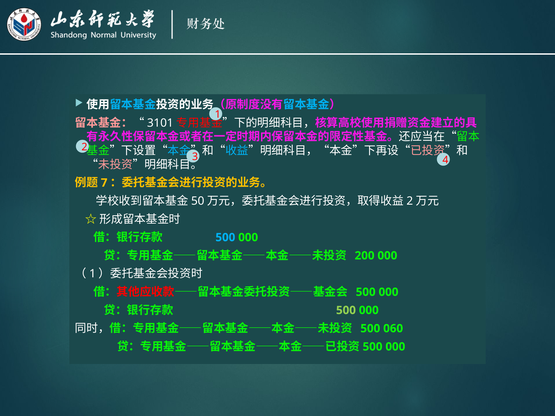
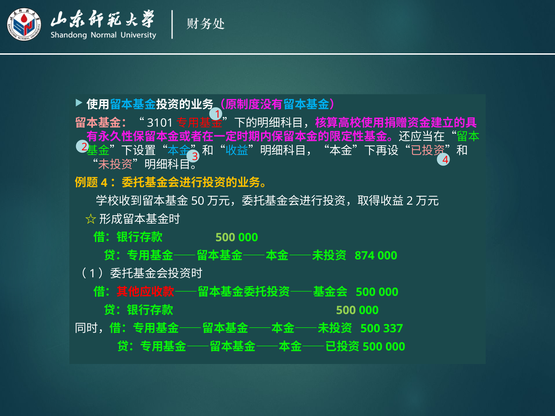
7 at (104, 183): 7 -> 4
500 at (225, 238) colour: light blue -> light green
200: 200 -> 874
060: 060 -> 337
